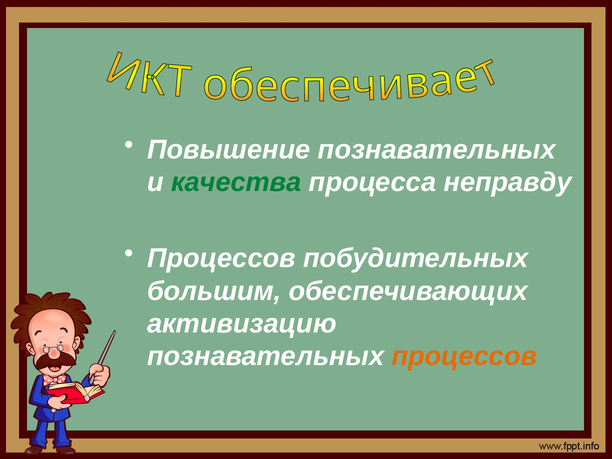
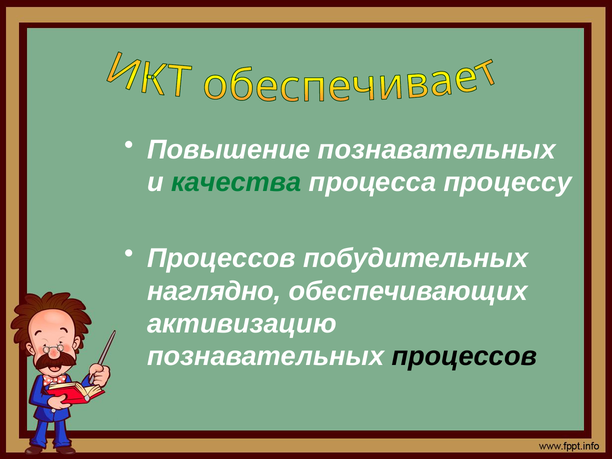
неправду: неправду -> процессу
большим: большим -> наглядно
процессов at (464, 356) colour: orange -> black
